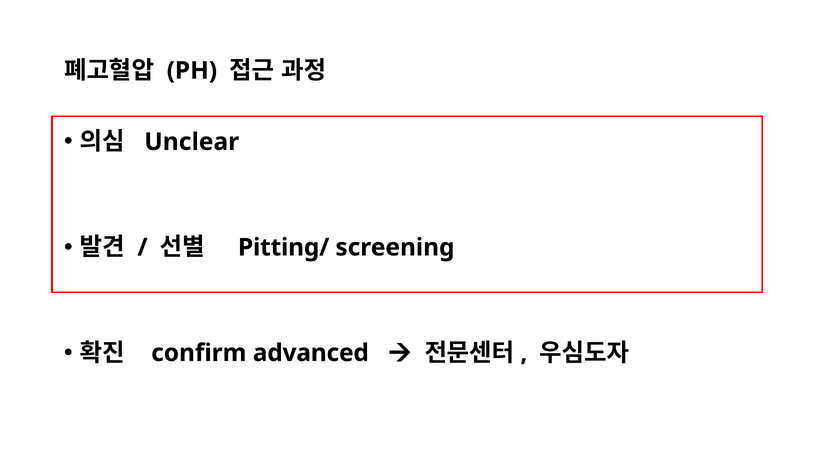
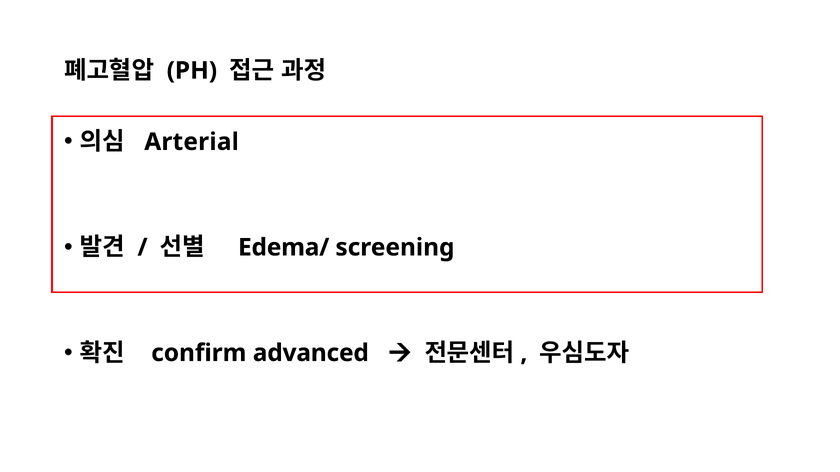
Unclear: Unclear -> Arterial
Pitting/: Pitting/ -> Edema/
